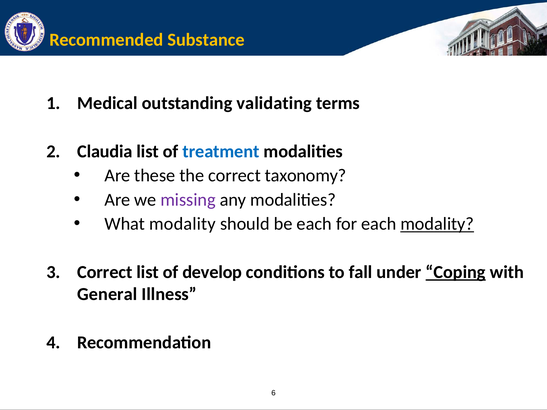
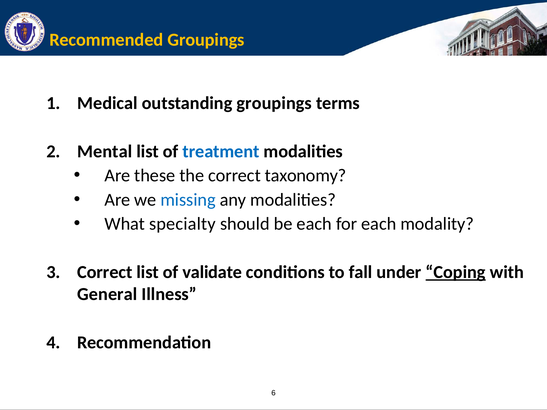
Recommended Substance: Substance -> Groupings
outstanding validating: validating -> groupings
Claudia: Claudia -> Mental
missing colour: purple -> blue
What modality: modality -> specialty
modality at (437, 224) underline: present -> none
develop: develop -> validate
